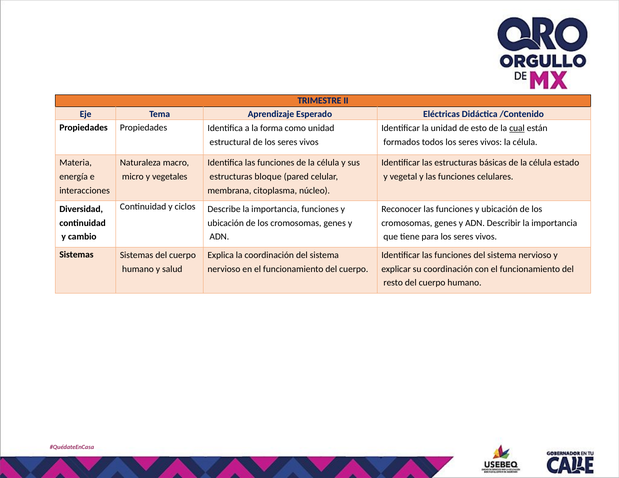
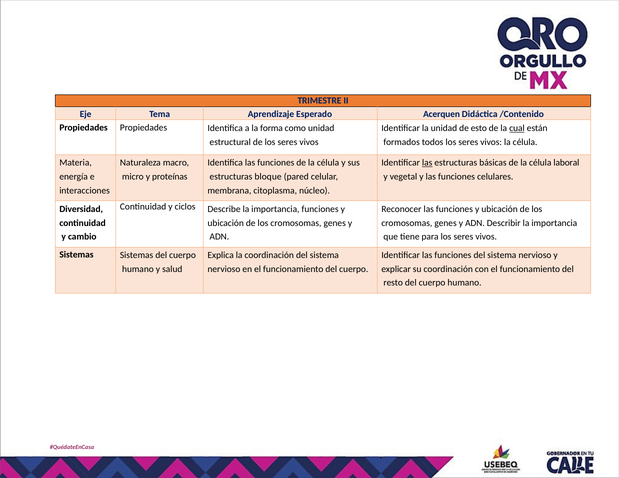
Eléctricas: Eléctricas -> Acerquen
las at (427, 163) underline: none -> present
estado: estado -> laboral
vegetales: vegetales -> proteínas
